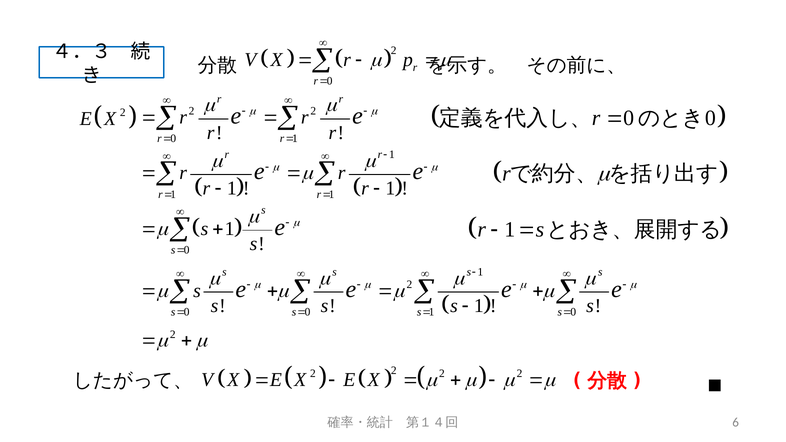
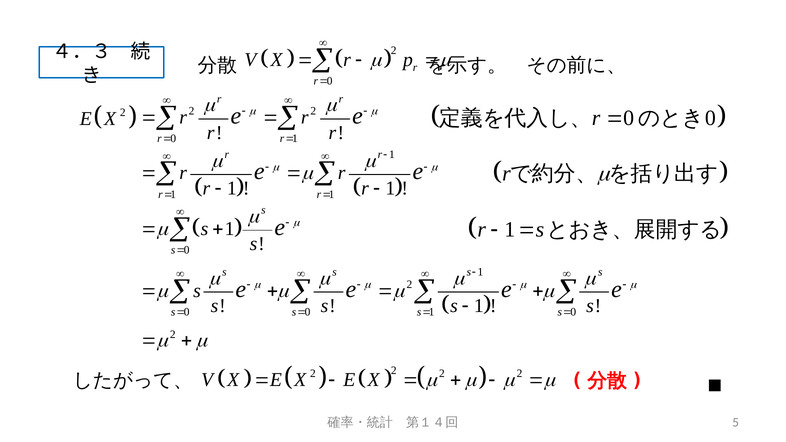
6: 6 -> 5
